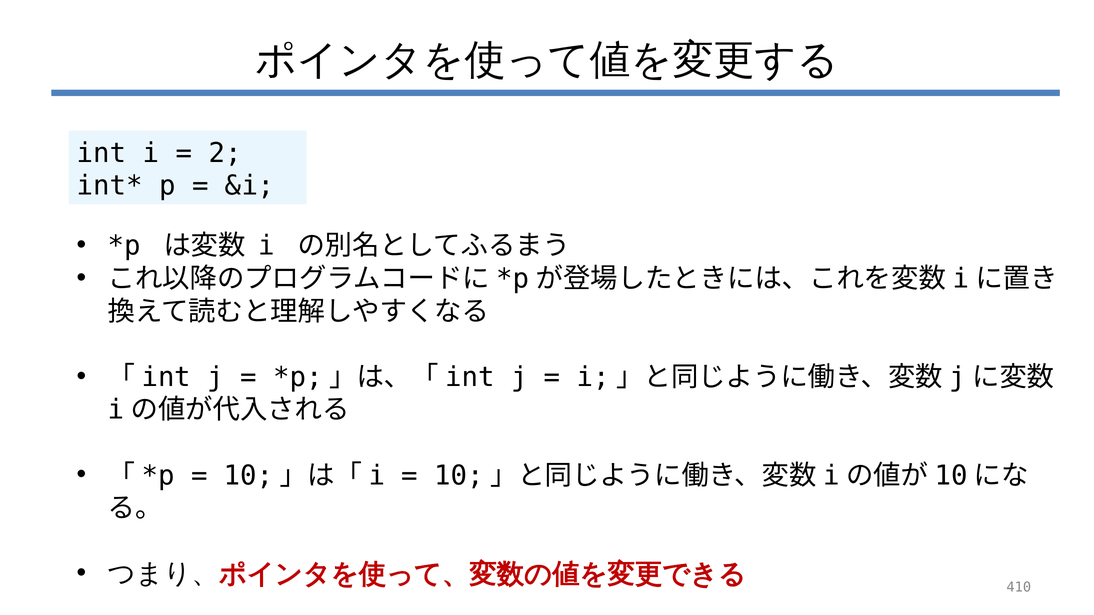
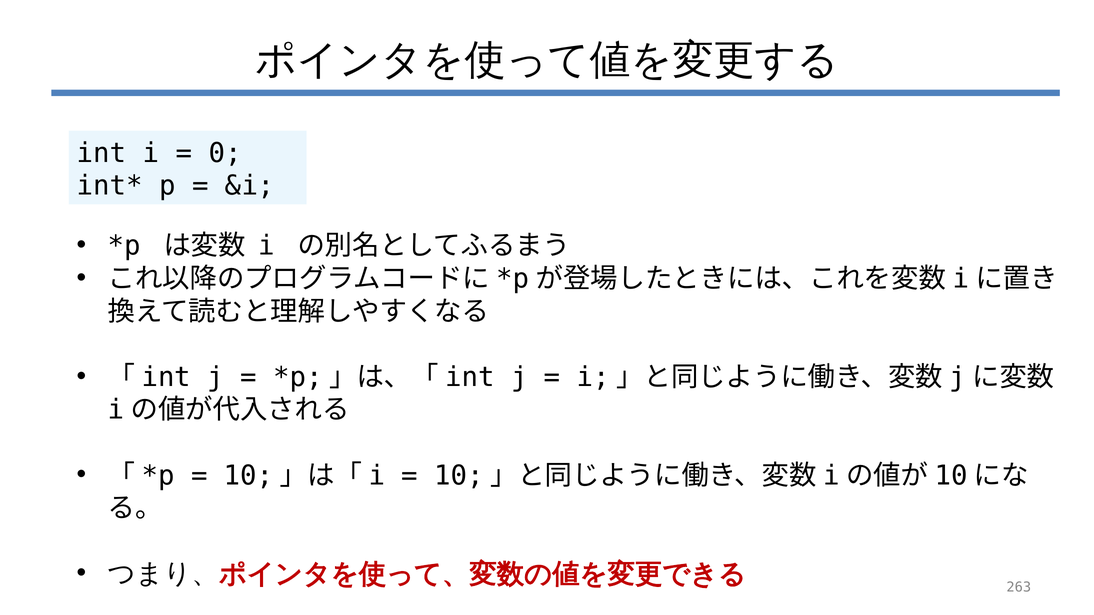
2: 2 -> 0
410: 410 -> 263
